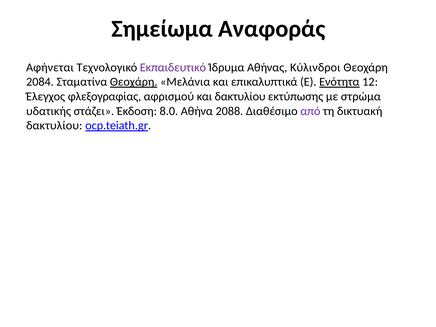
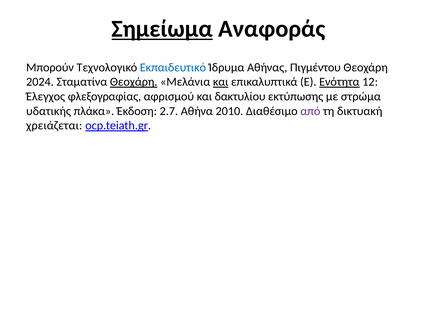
Σημείωμα underline: none -> present
Αφήνεται: Αφήνεται -> Μπορούν
Εκπαιδευτικό colour: purple -> blue
Κύλινδροι: Κύλινδροι -> Πιγμέντου
2084: 2084 -> 2024
και at (221, 82) underline: none -> present
στάζει: στάζει -> πλάκα
8.0: 8.0 -> 2.7
2088: 2088 -> 2010
δακτυλίου at (54, 126): δακτυλίου -> χρειάζεται
